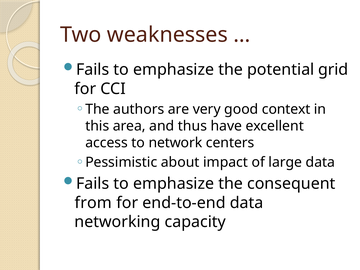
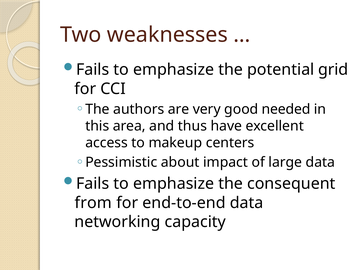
context: context -> needed
network: network -> makeup
